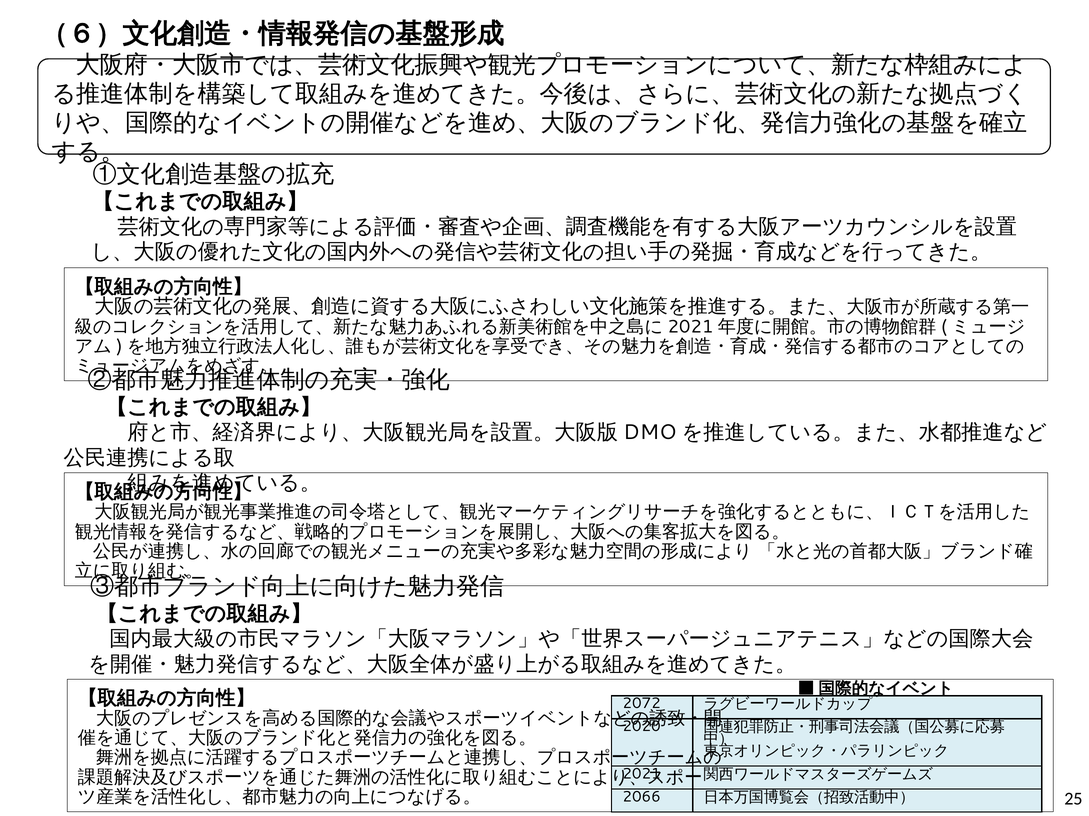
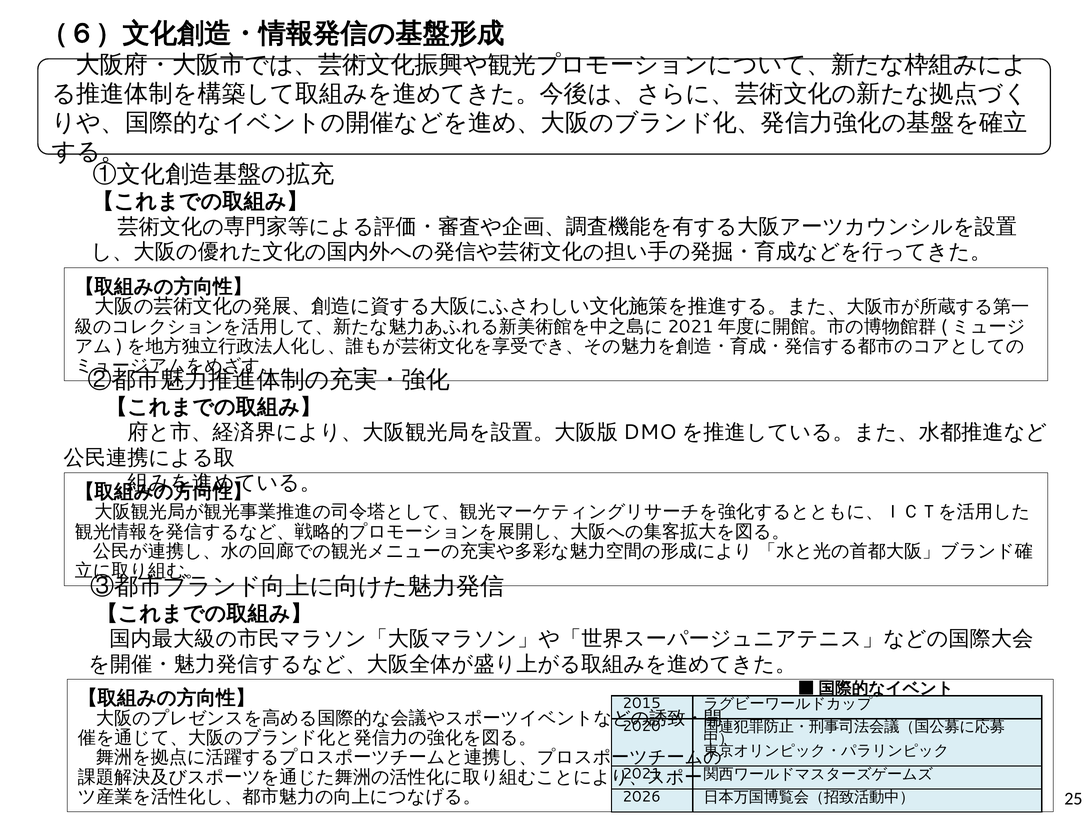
2072: 2072 -> 2015
2066: 2066 -> 2026
